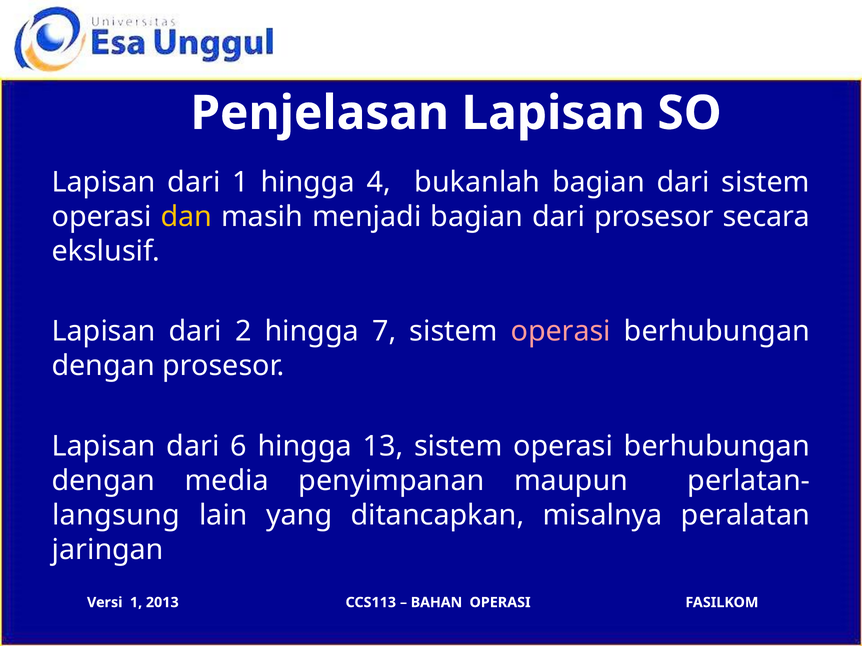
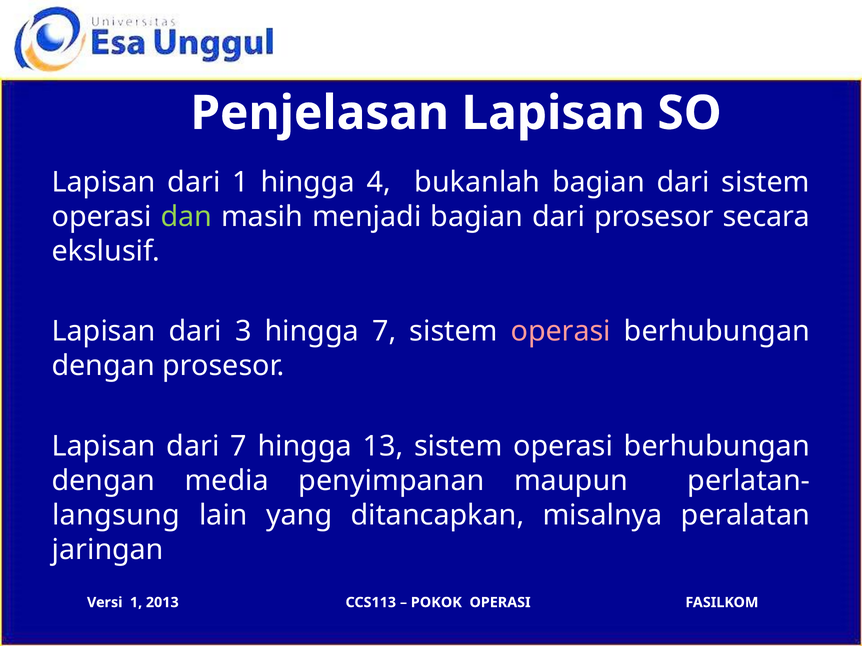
dan colour: yellow -> light green
2: 2 -> 3
dari 6: 6 -> 7
BAHAN: BAHAN -> POKOK
